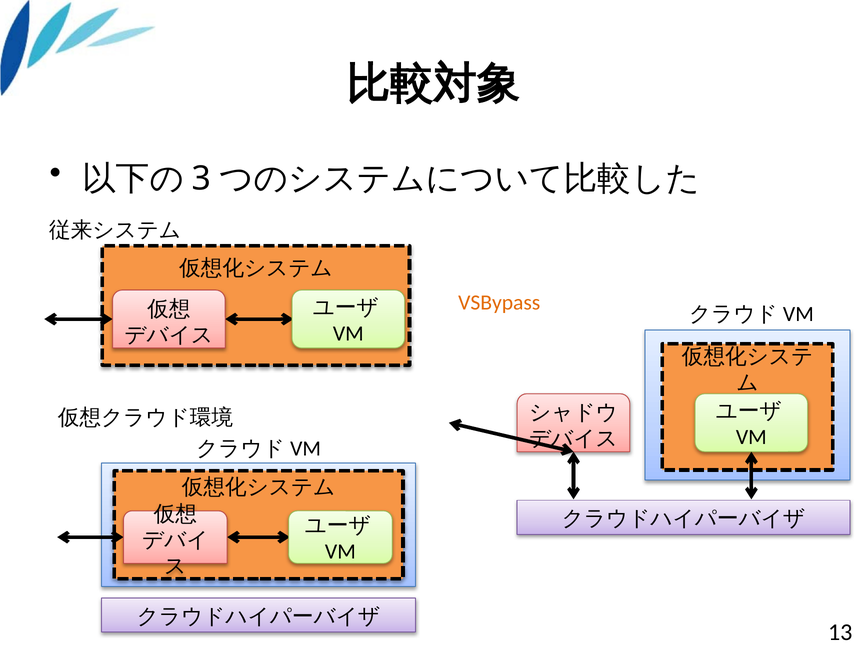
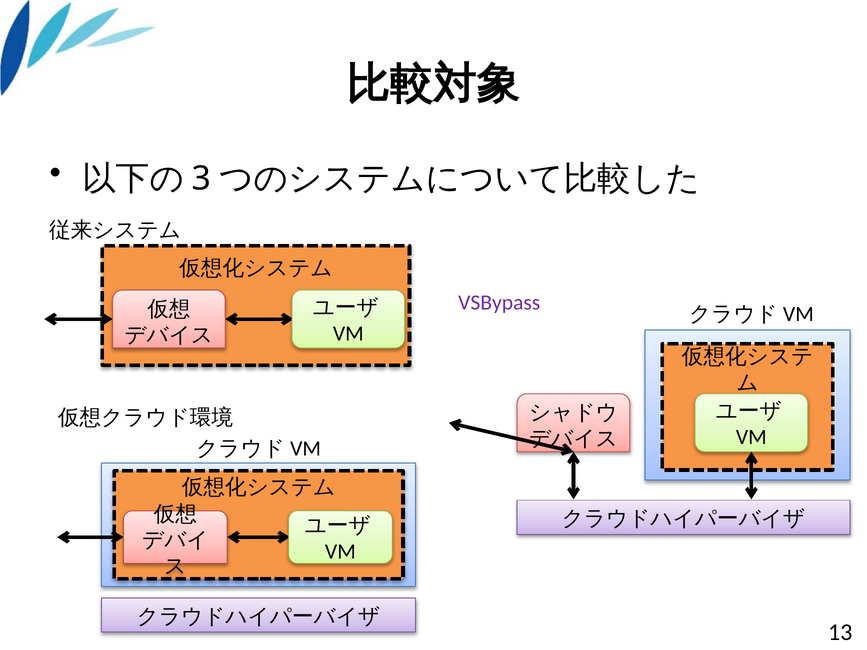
VSBypass colour: orange -> purple
